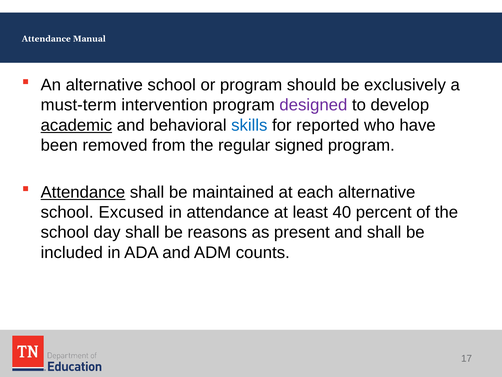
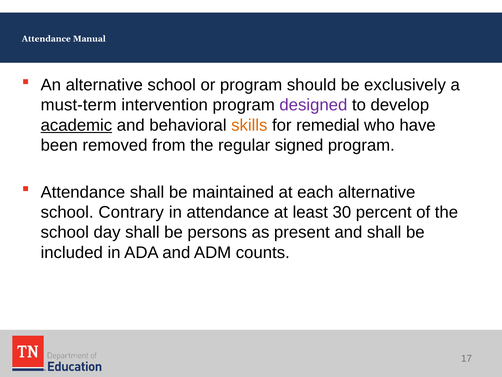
skills colour: blue -> orange
reported: reported -> remedial
Attendance at (83, 192) underline: present -> none
Excused: Excused -> Contrary
40: 40 -> 30
reasons: reasons -> persons
